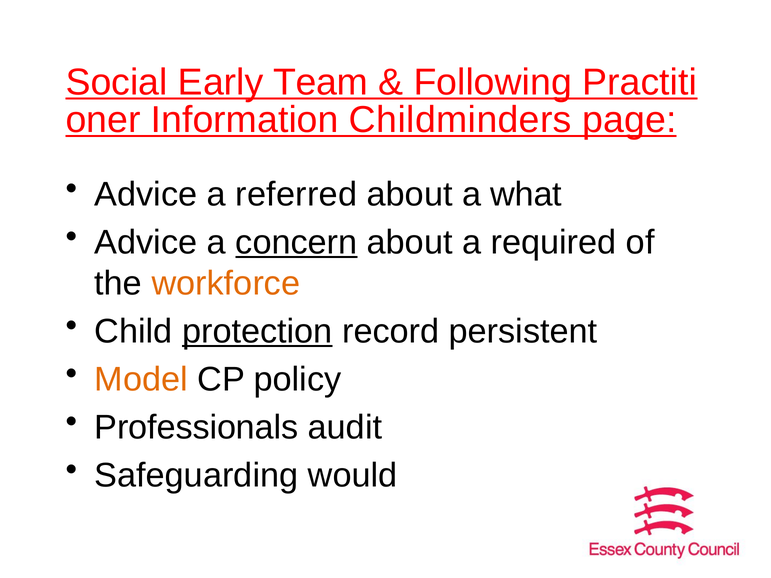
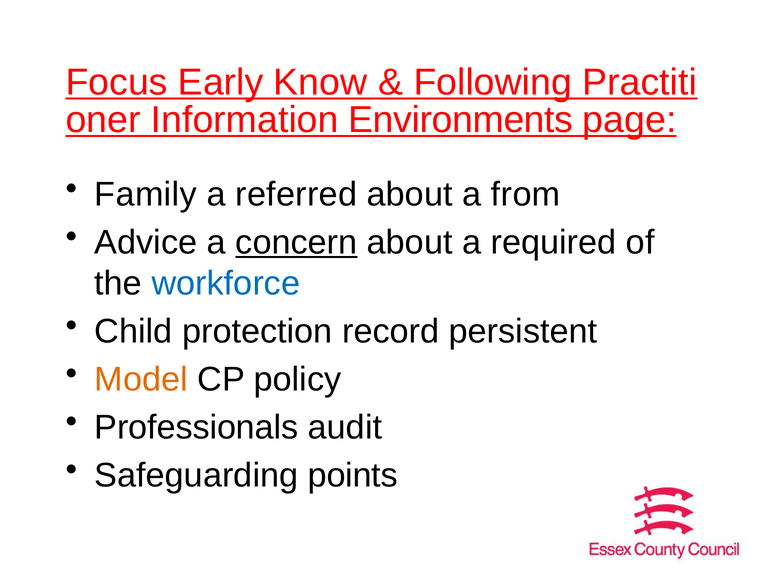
Social: Social -> Focus
Team: Team -> Know
Childminders: Childminders -> Environments
Advice at (146, 195): Advice -> Family
what: what -> from
workforce colour: orange -> blue
protection underline: present -> none
would: would -> points
